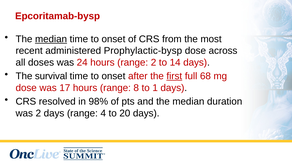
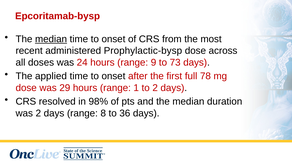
range 2: 2 -> 9
14: 14 -> 73
survival: survival -> applied
first underline: present -> none
68: 68 -> 78
17: 17 -> 29
8: 8 -> 1
to 1: 1 -> 2
4: 4 -> 8
20: 20 -> 36
